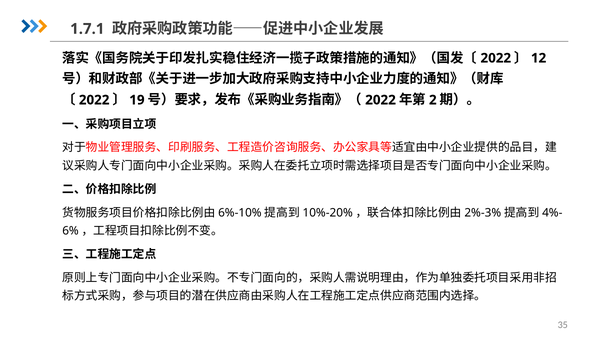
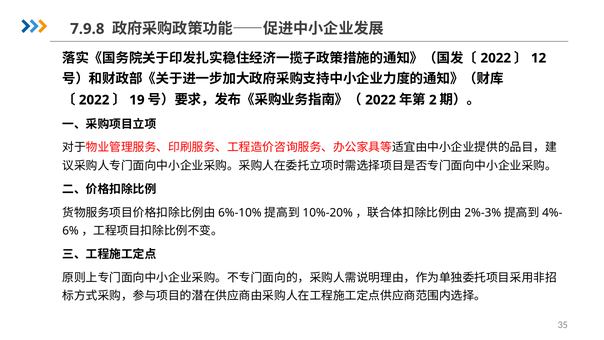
1.7.1: 1.7.1 -> 7.9.8
